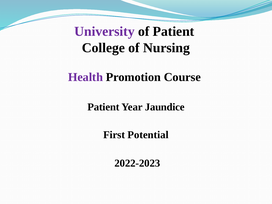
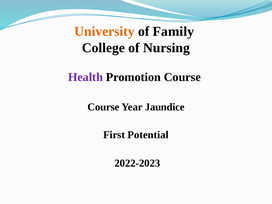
University colour: purple -> orange
of Patient: Patient -> Family
Patient at (103, 107): Patient -> Course
